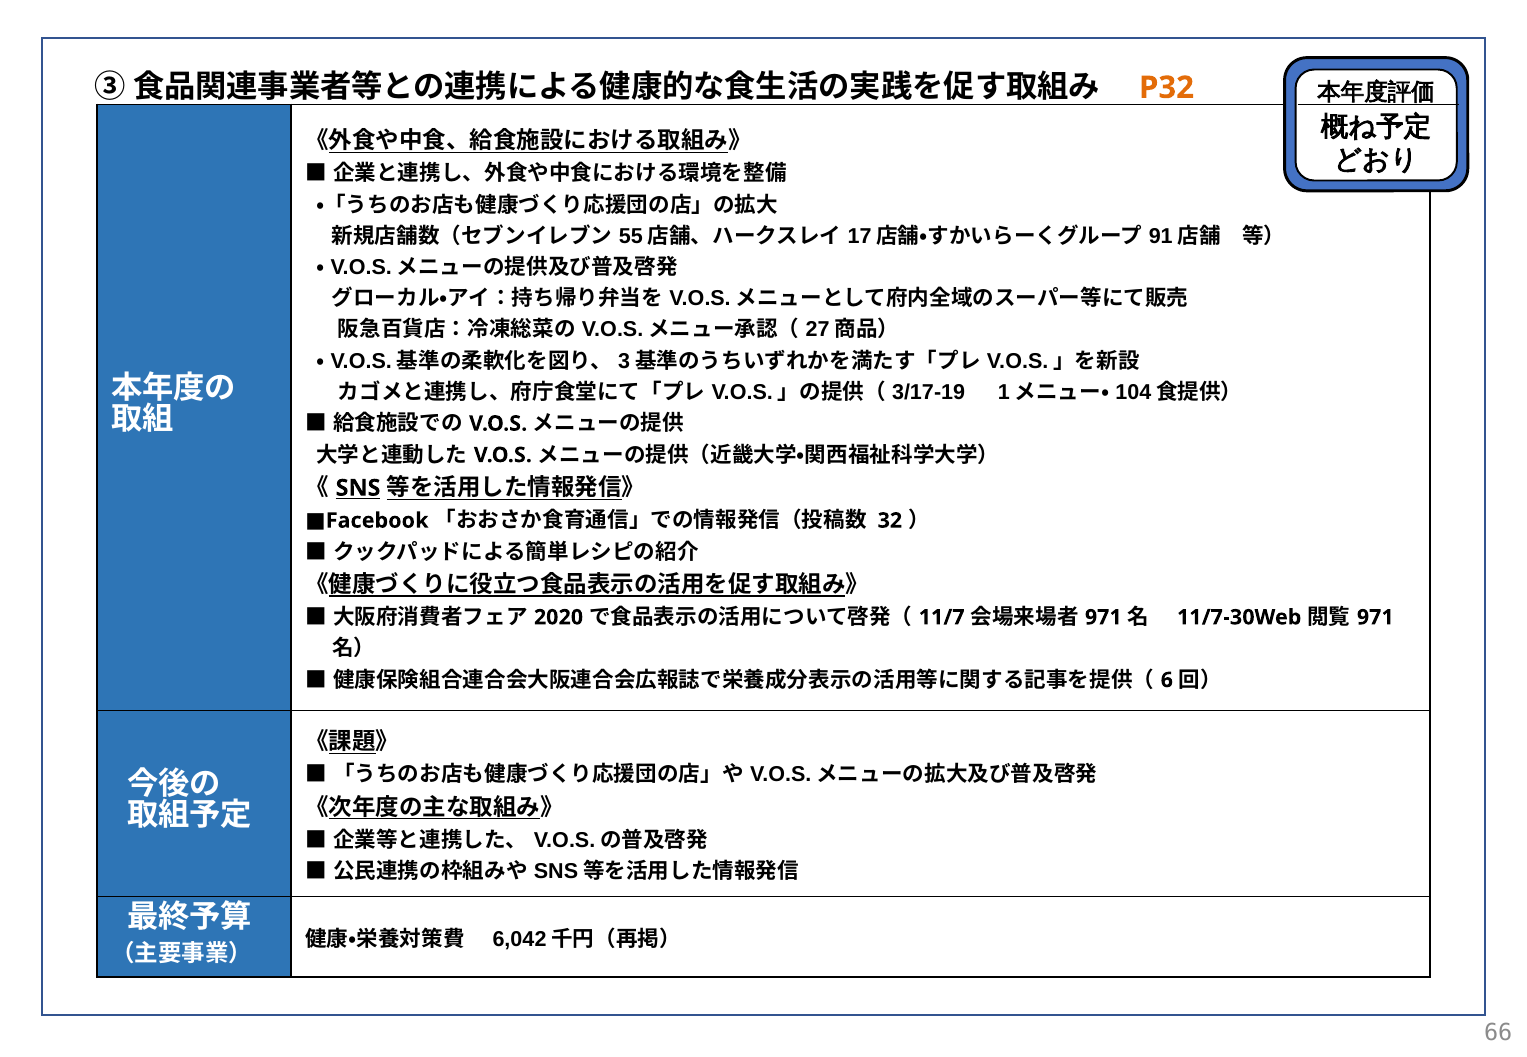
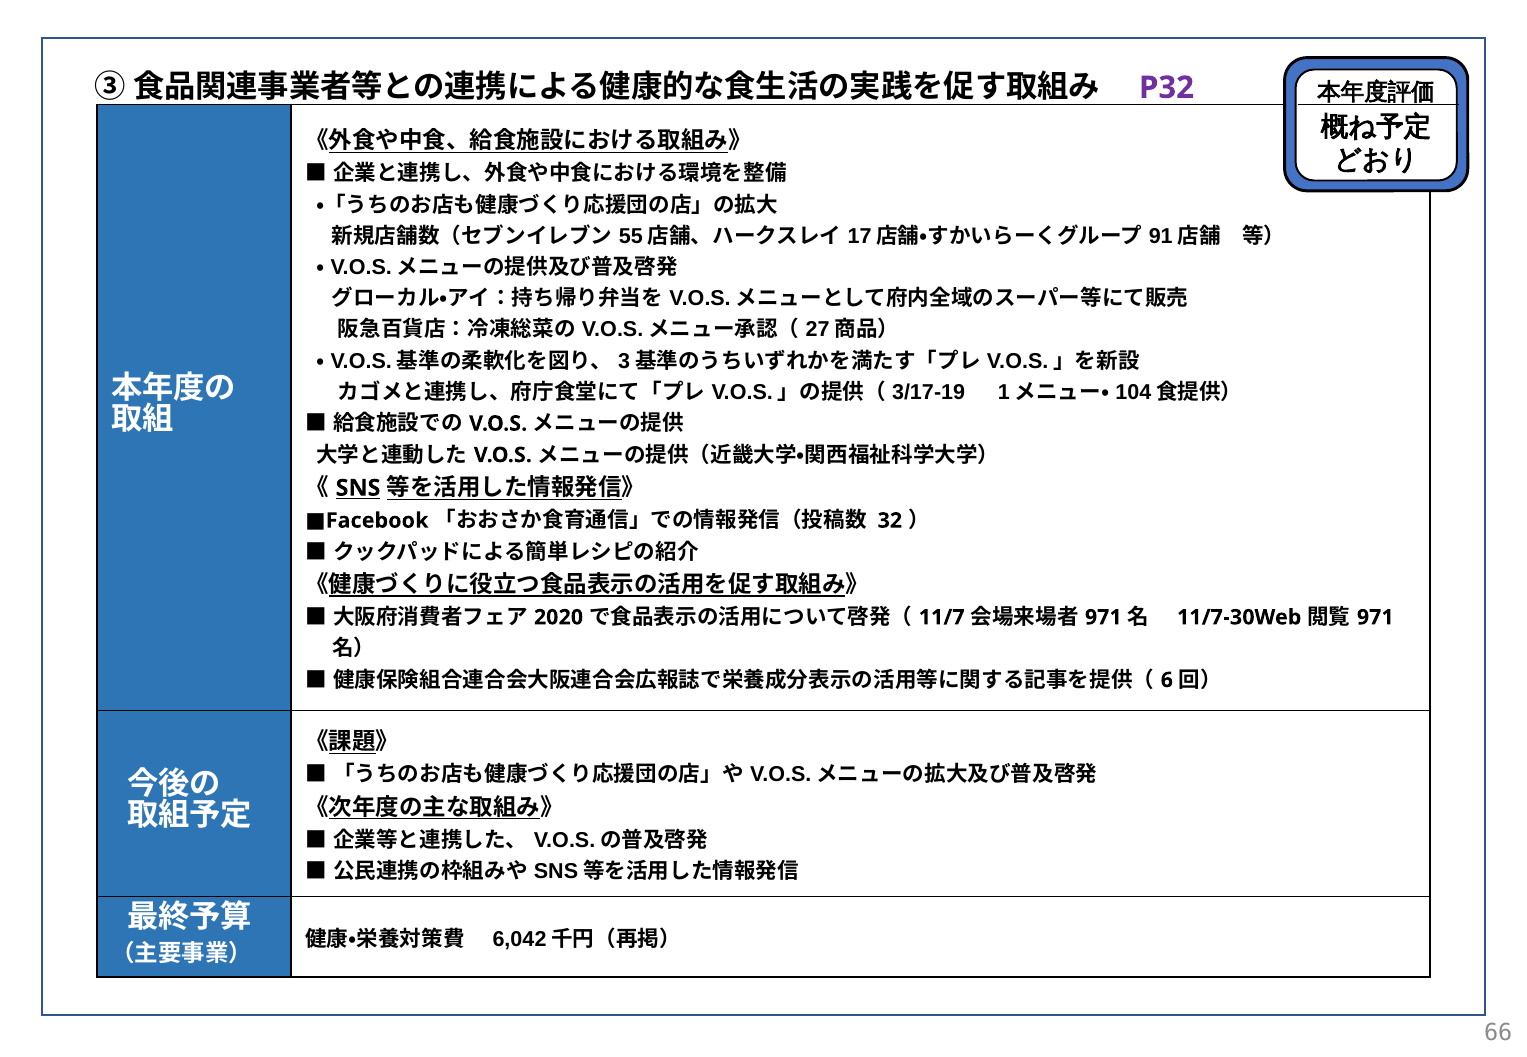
P32 colour: orange -> purple
